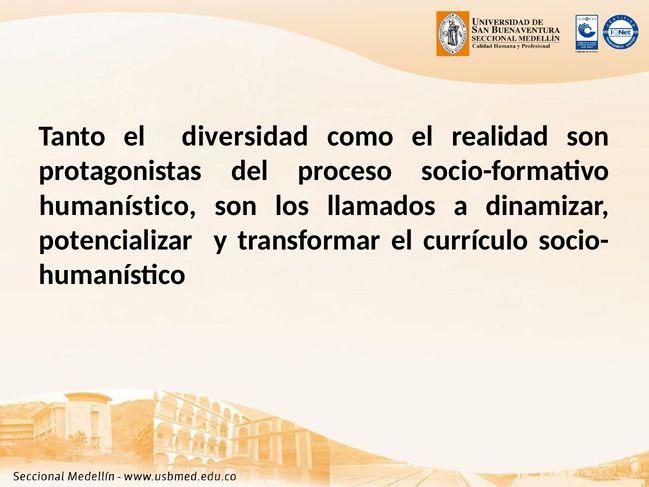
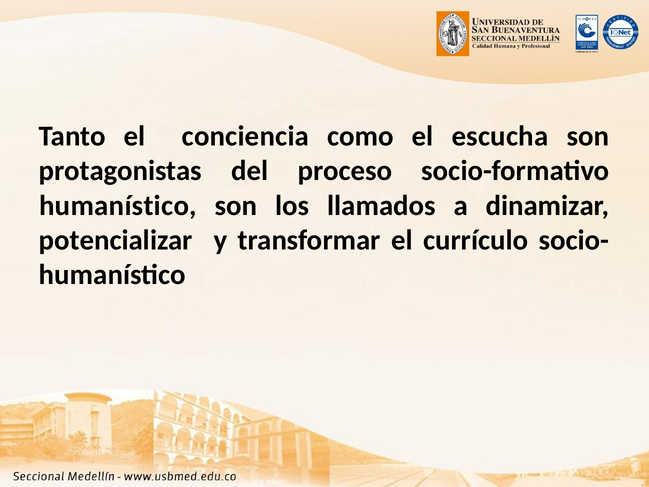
diversidad: diversidad -> conciencia
realidad: realidad -> escucha
